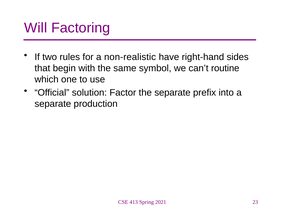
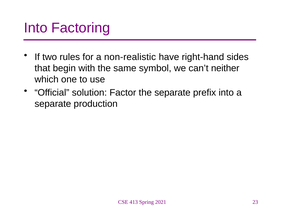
Will at (36, 28): Will -> Into
routine: routine -> neither
